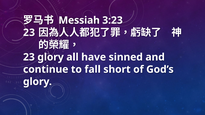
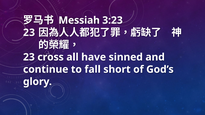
23 glory: glory -> cross
